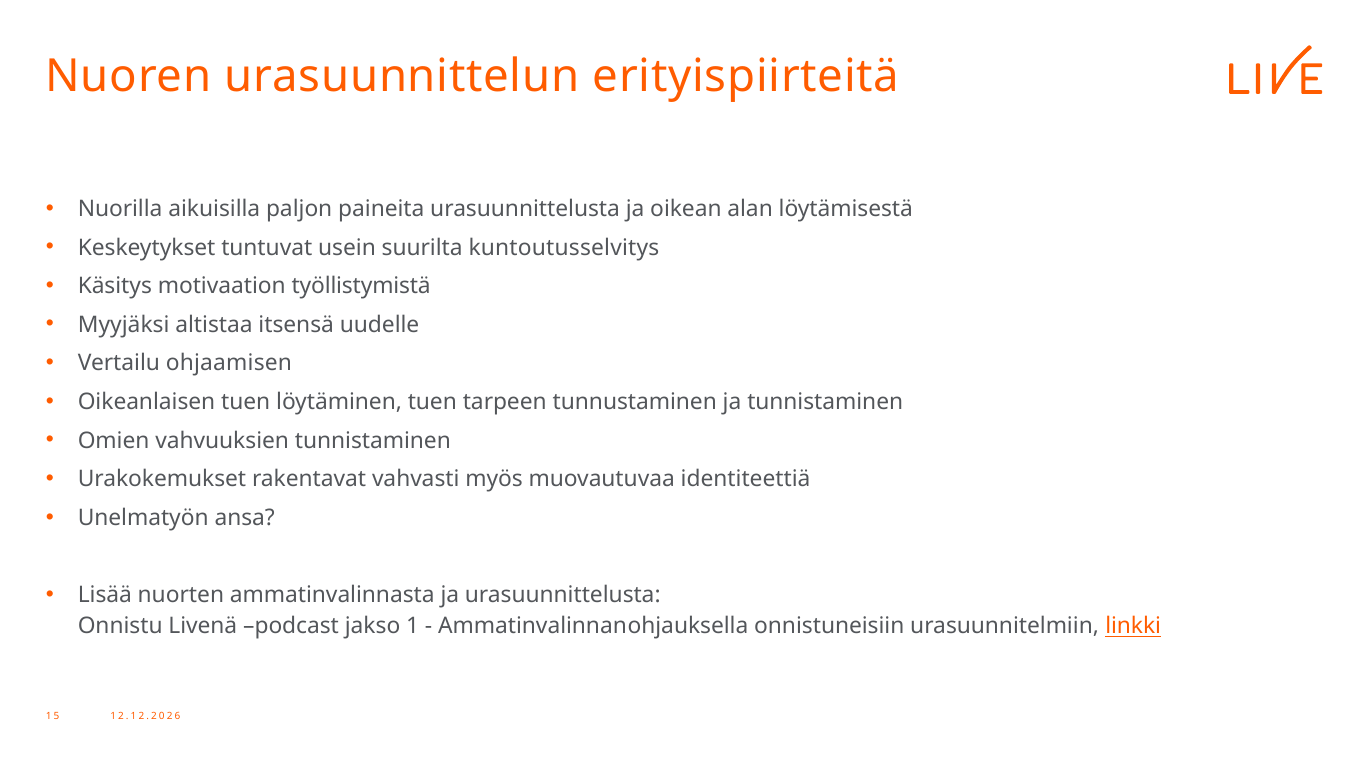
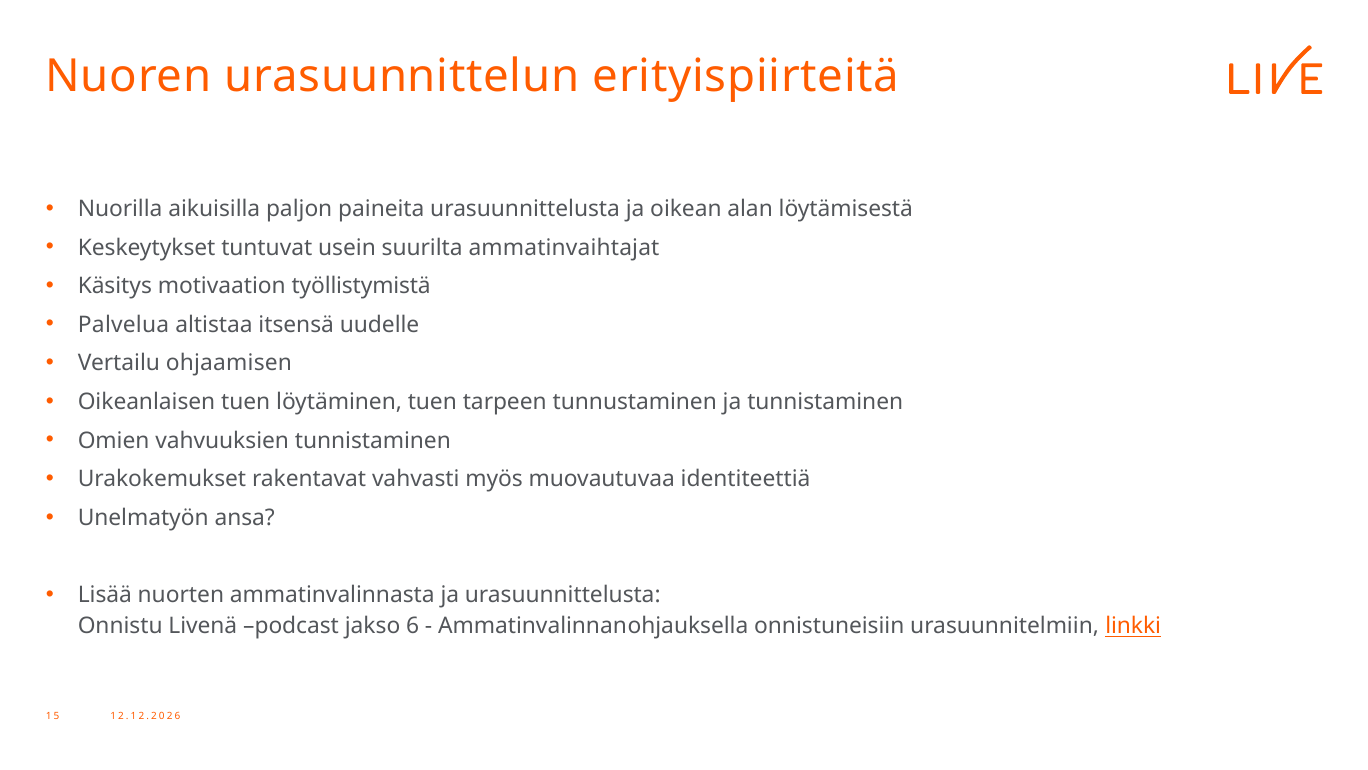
kuntoutusselvitys: kuntoutusselvitys -> ammatinvaihtajat
Myyjäksi: Myyjäksi -> Palvelua
1: 1 -> 6
